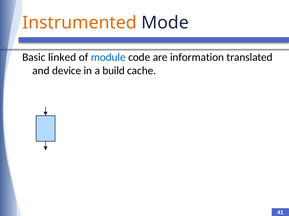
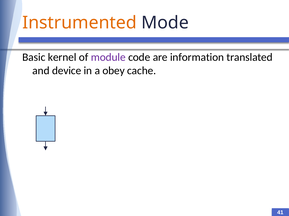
linked: linked -> kernel
module colour: blue -> purple
build: build -> obey
